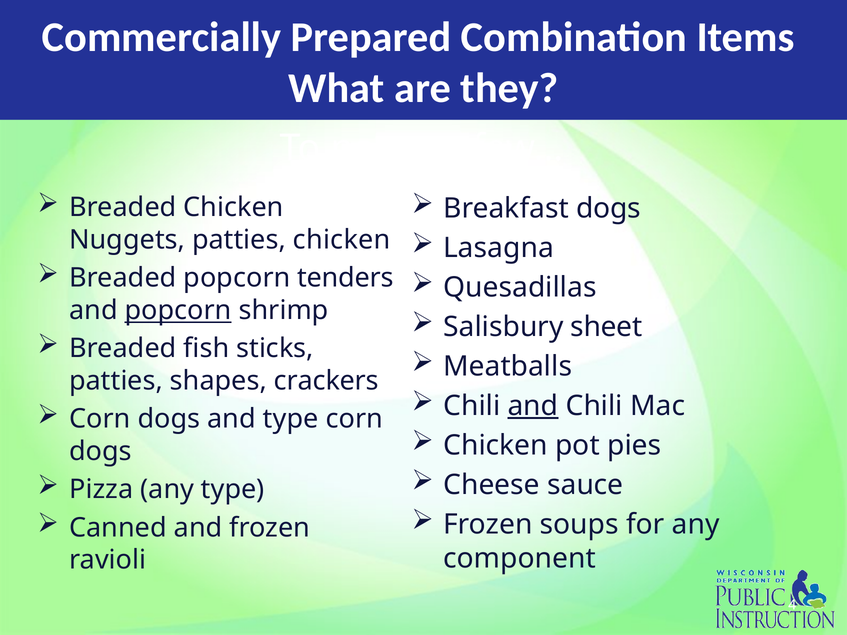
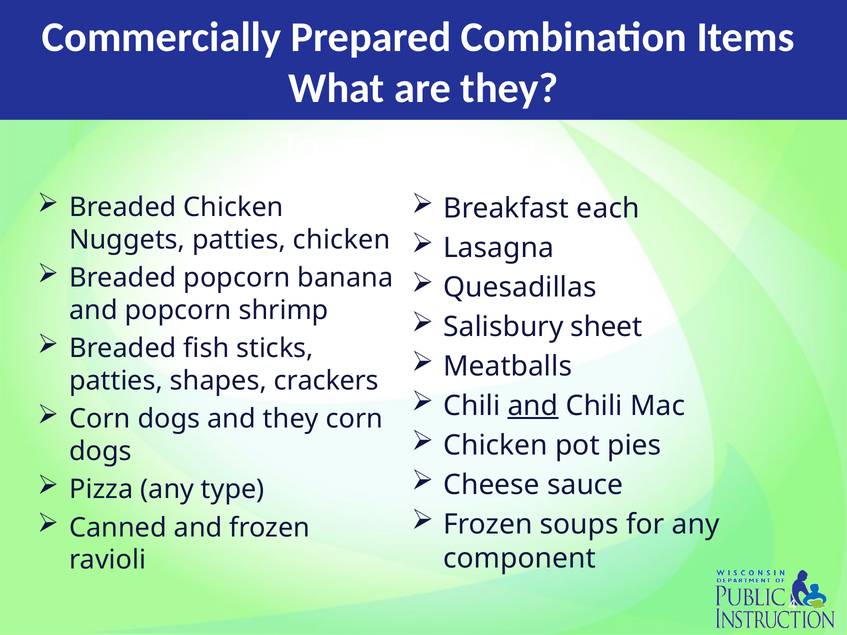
Breakfast dogs: dogs -> each
tenders: tenders -> banana
popcorn at (178, 311) underline: present -> none
and type: type -> they
